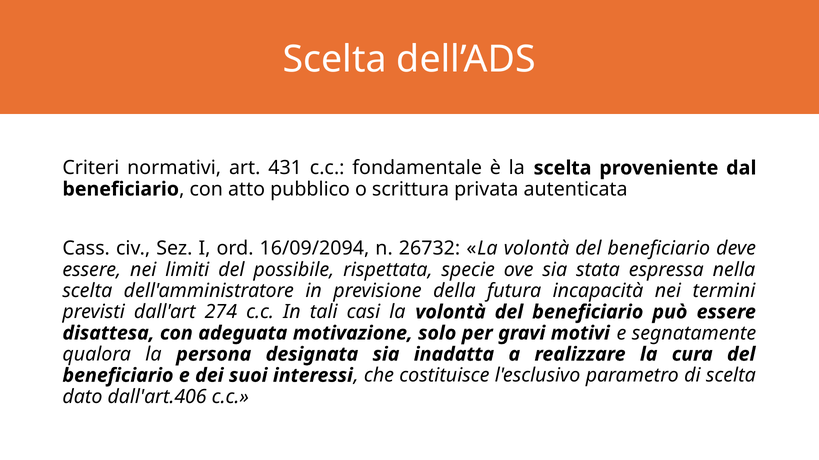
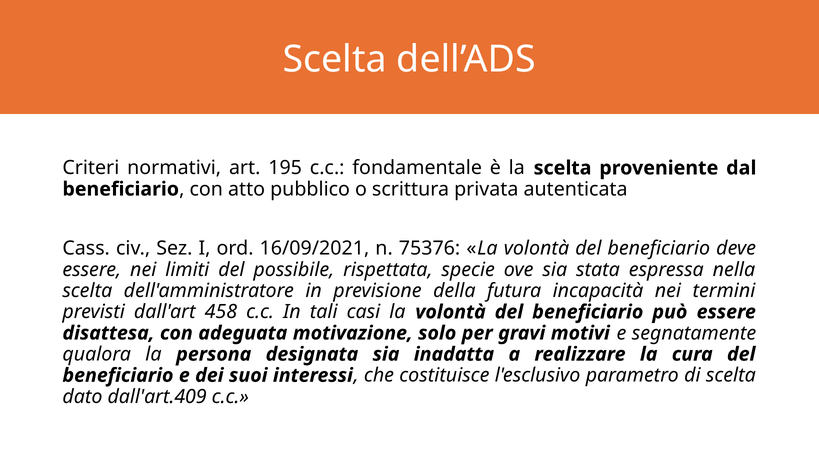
431: 431 -> 195
16/09/2094: 16/09/2094 -> 16/09/2021
26732: 26732 -> 75376
274: 274 -> 458
dall'art.406: dall'art.406 -> dall'art.409
